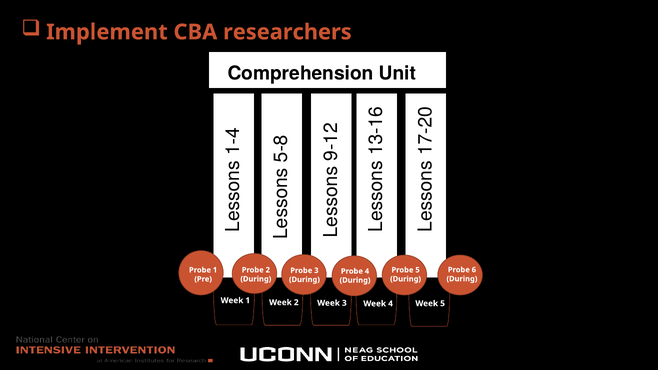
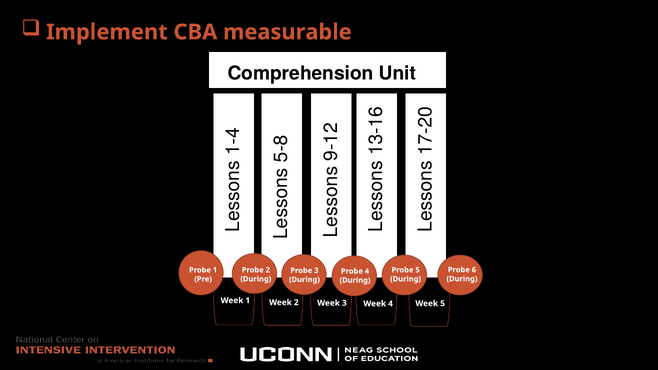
researchers: researchers -> measurable
